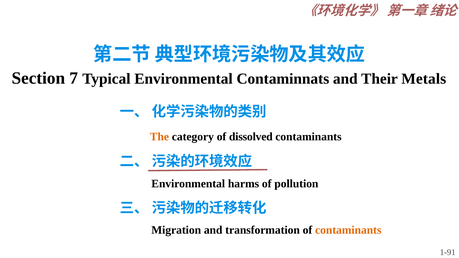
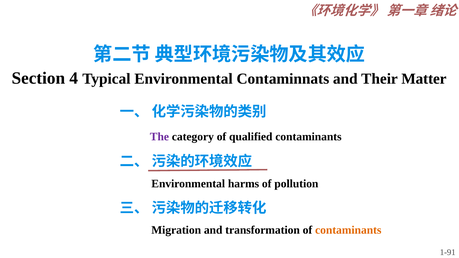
7: 7 -> 4
Metals: Metals -> Matter
The colour: orange -> purple
dissolved: dissolved -> qualified
